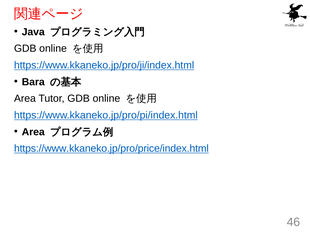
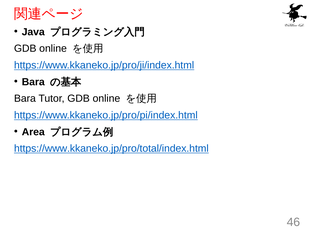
Area at (25, 99): Area -> Bara
https://www.kkaneko.jp/pro/price/index.html: https://www.kkaneko.jp/pro/price/index.html -> https://www.kkaneko.jp/pro/total/index.html
